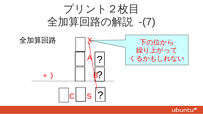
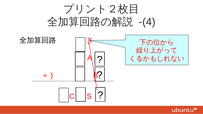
-(7: -(7 -> -(4
